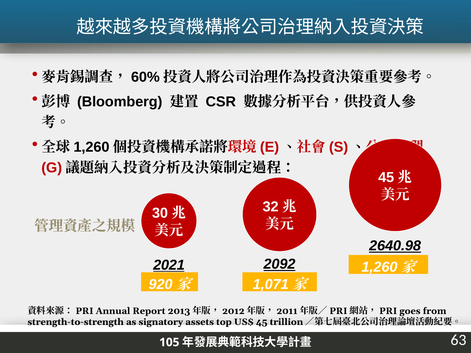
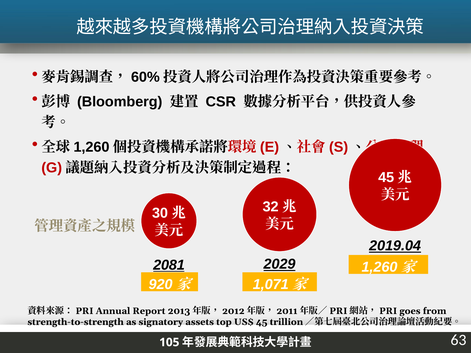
2640.98: 2640.98 -> 2019.04
2092: 2092 -> 2029
2021: 2021 -> 2081
